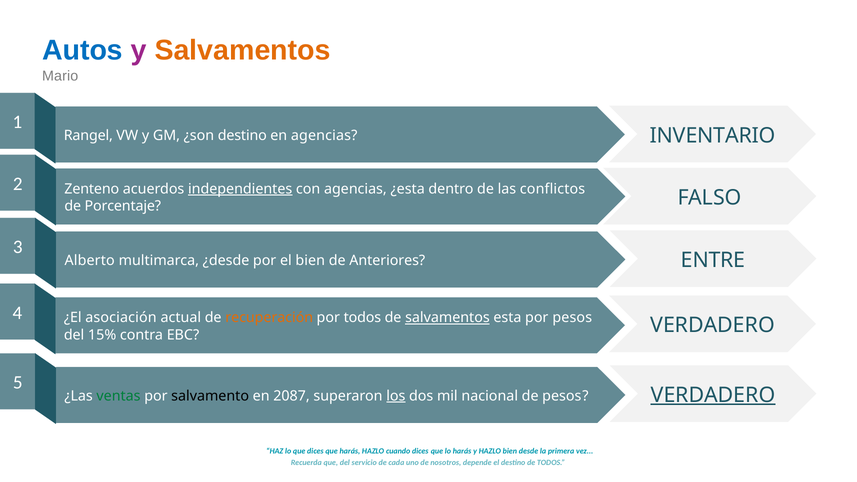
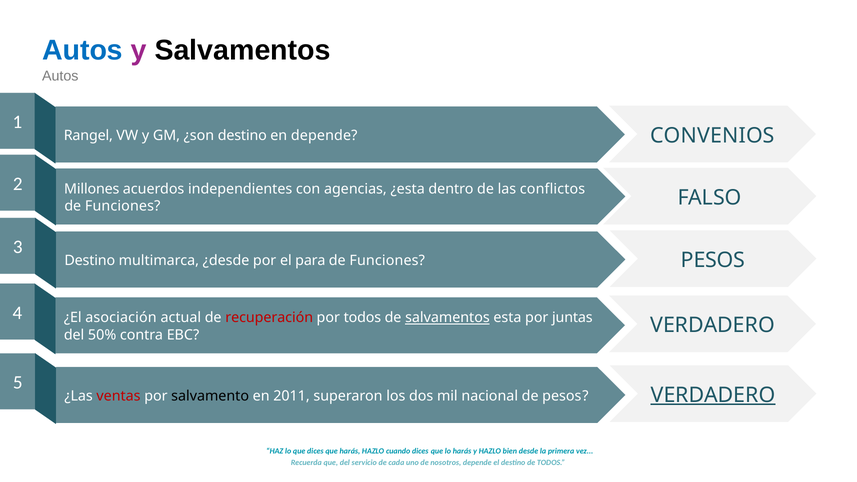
Salvamentos at (243, 50) colour: orange -> black
Mario at (60, 76): Mario -> Autos
INVENTARIO: INVENTARIO -> CONVENIOS
en agencias: agencias -> depende
Zenteno: Zenteno -> Millones
independientes underline: present -> none
Porcentaje at (123, 206): Porcentaje -> Funciones
ENTRE at (713, 260): ENTRE -> PESOS
Alberto at (90, 261): Alberto -> Destino
el bien: bien -> para
Anteriores at (387, 261): Anteriores -> Funciones
recuperación colour: orange -> red
por pesos: pesos -> juntas
15%: 15% -> 50%
ventas colour: green -> red
2087: 2087 -> 2011
los underline: present -> none
